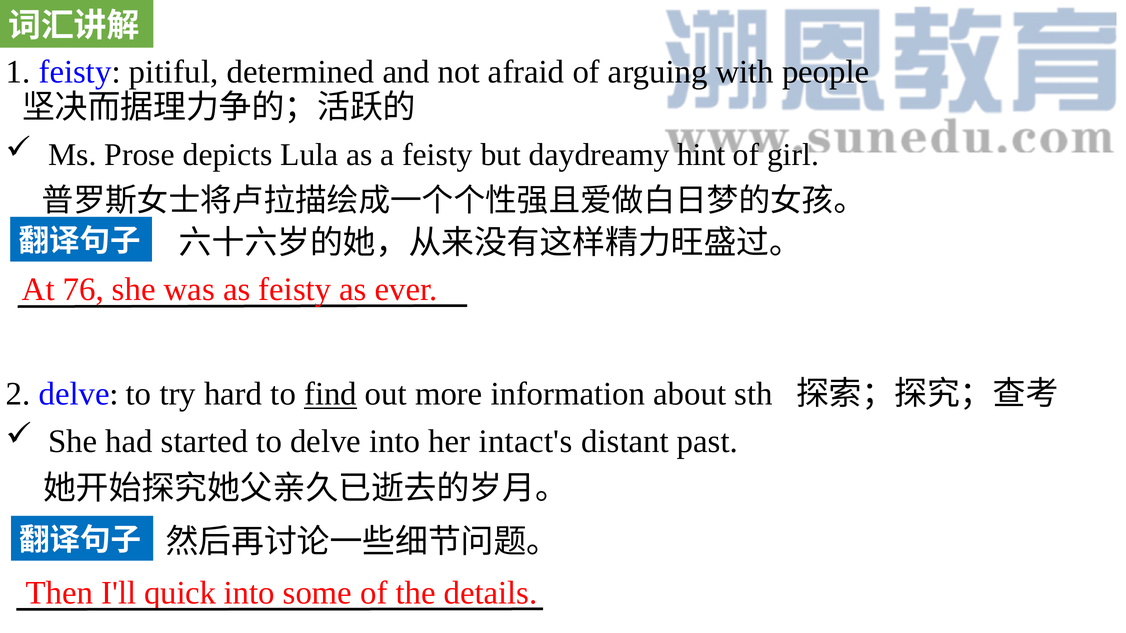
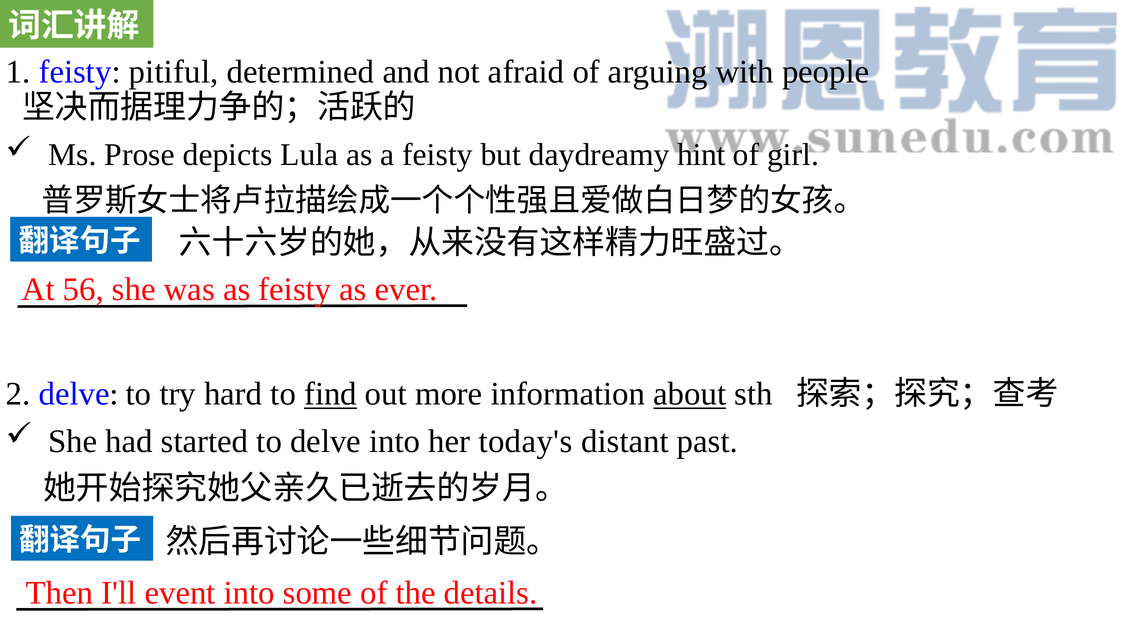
76: 76 -> 56
about underline: none -> present
intact's: intact's -> today's
quick: quick -> event
